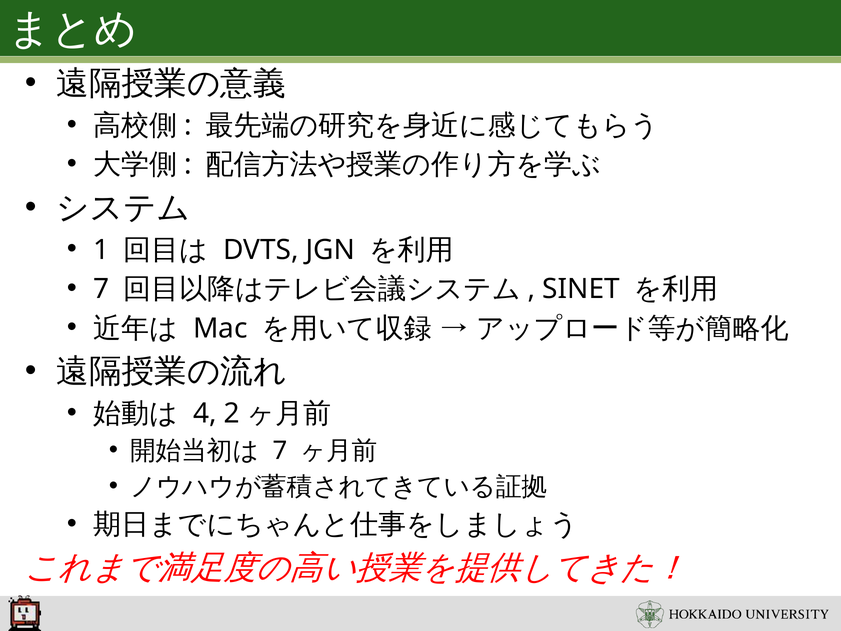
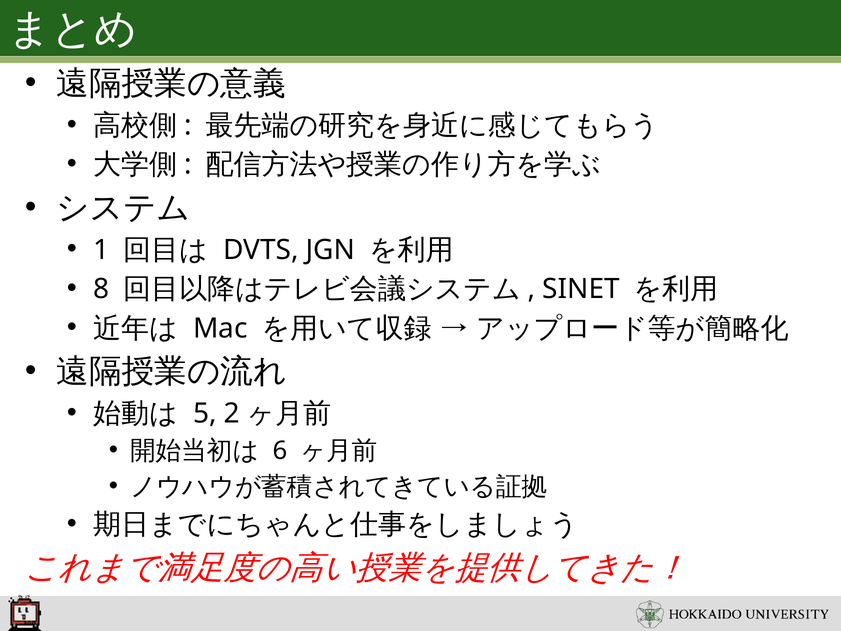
7 at (101, 289): 7 -> 8
4: 4 -> 5
7 at (280, 450): 7 -> 6
